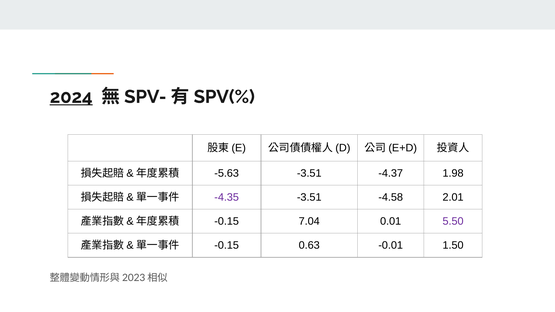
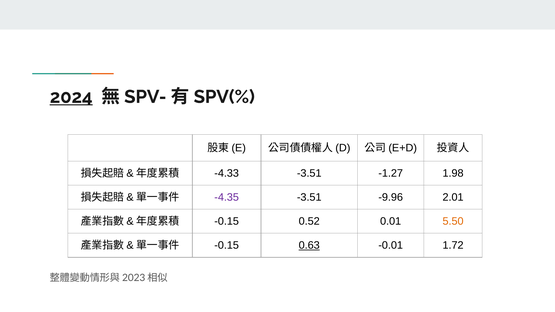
-5.63: -5.63 -> -4.33
-4.37: -4.37 -> -1.27
-4.58: -4.58 -> -9.96
7.04: 7.04 -> 0.52
5.50 colour: purple -> orange
0.63 underline: none -> present
1.50: 1.50 -> 1.72
